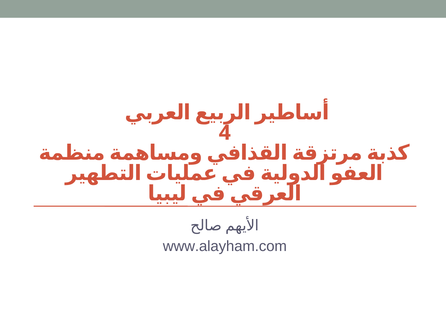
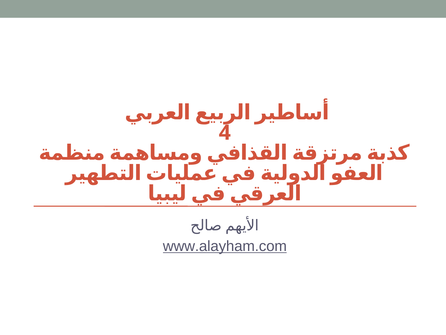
www.alayham.com underline: none -> present
